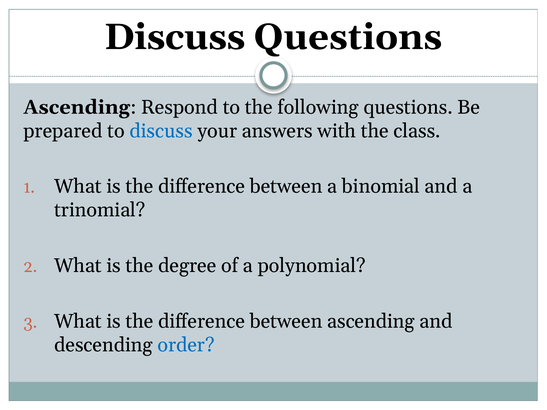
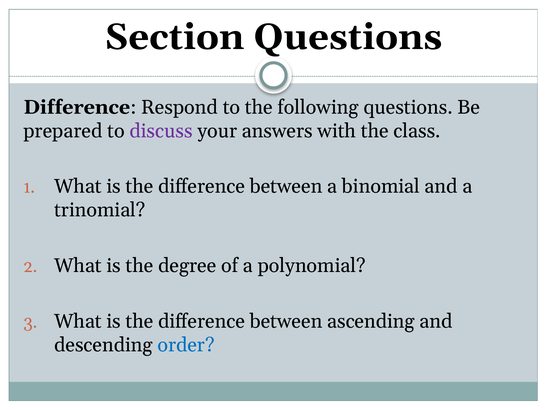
Discuss at (175, 37): Discuss -> Section
Ascending at (77, 107): Ascending -> Difference
discuss at (161, 131) colour: blue -> purple
